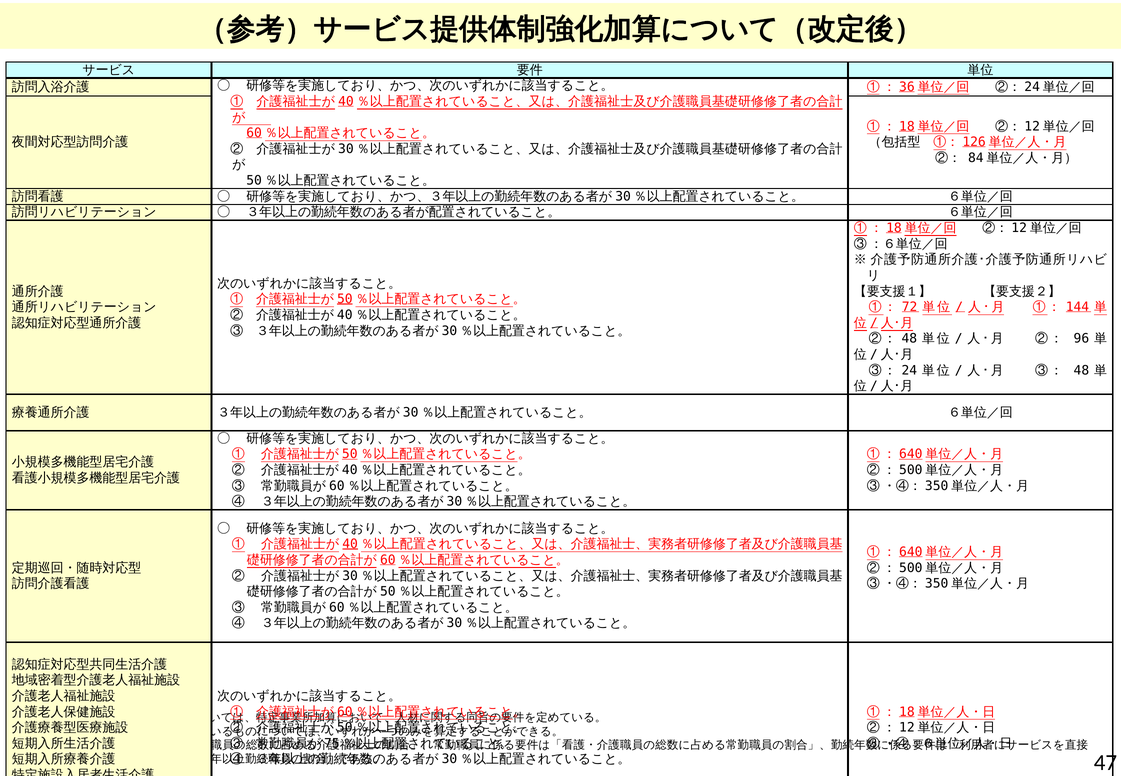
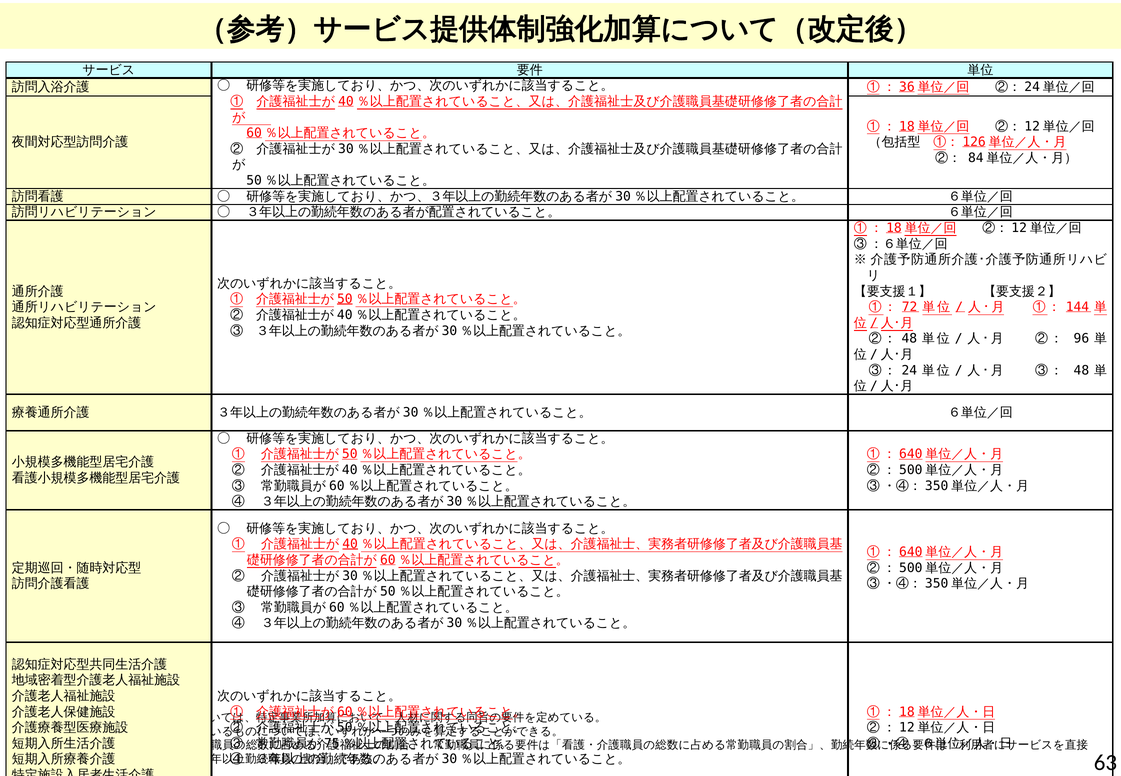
47: 47 -> 63
